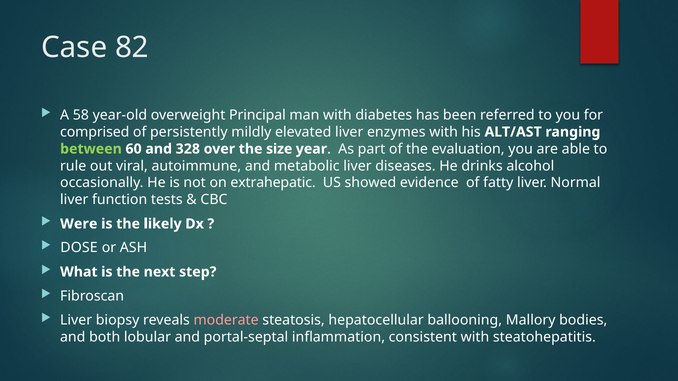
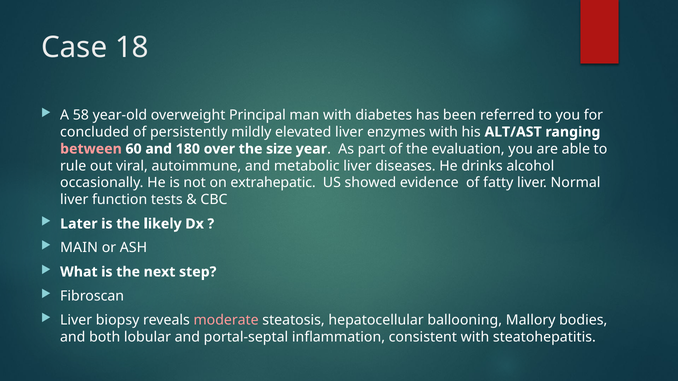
82: 82 -> 18
comprised: comprised -> concluded
between colour: light green -> pink
328: 328 -> 180
Were: Were -> Later
DOSE: DOSE -> MAIN
